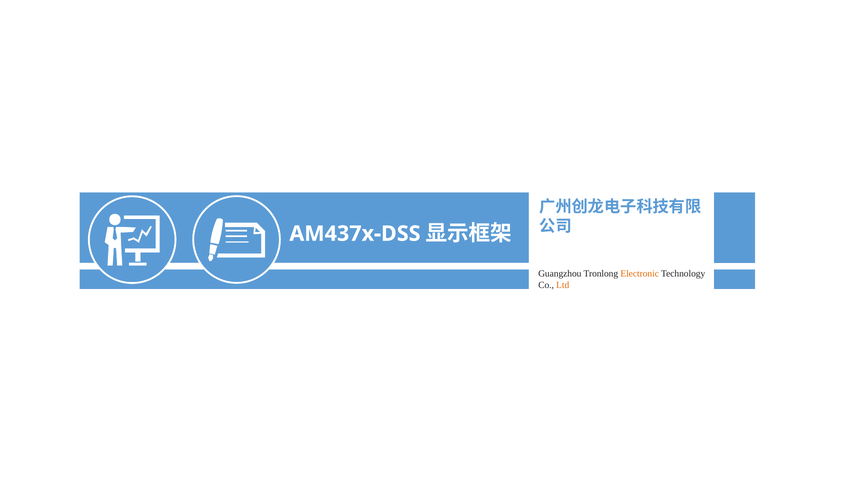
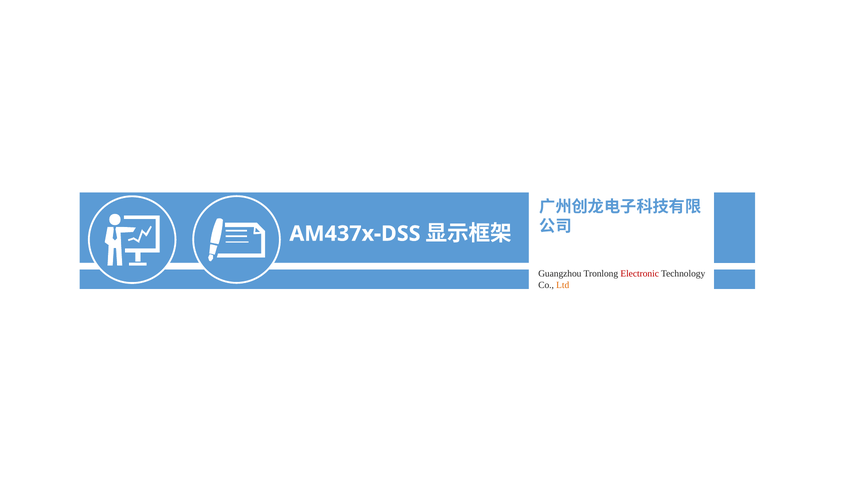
Electronic colour: orange -> red
